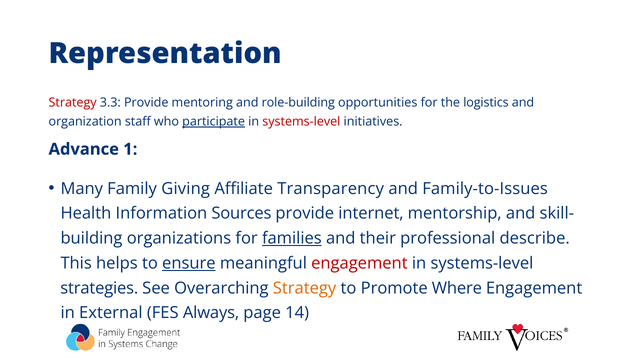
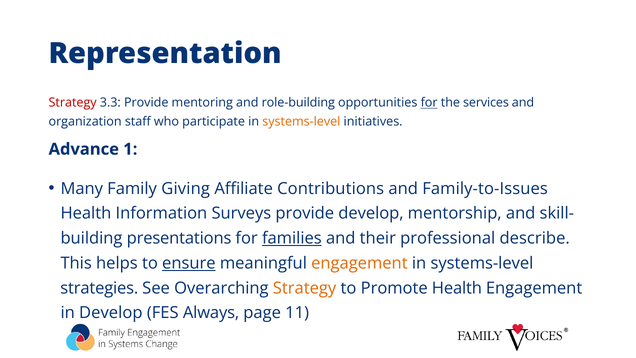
for at (429, 103) underline: none -> present
logistics: logistics -> services
participate underline: present -> none
systems-level at (301, 122) colour: red -> orange
Transparency: Transparency -> Contributions
Sources: Sources -> Surveys
provide internet: internet -> develop
organizations: organizations -> presentations
engagement at (359, 263) colour: red -> orange
Promote Where: Where -> Health
in External: External -> Develop
14: 14 -> 11
